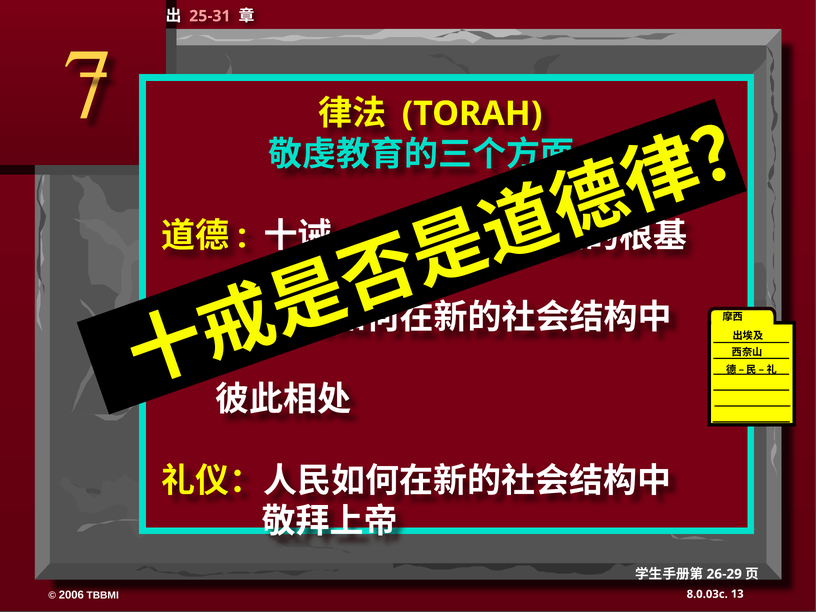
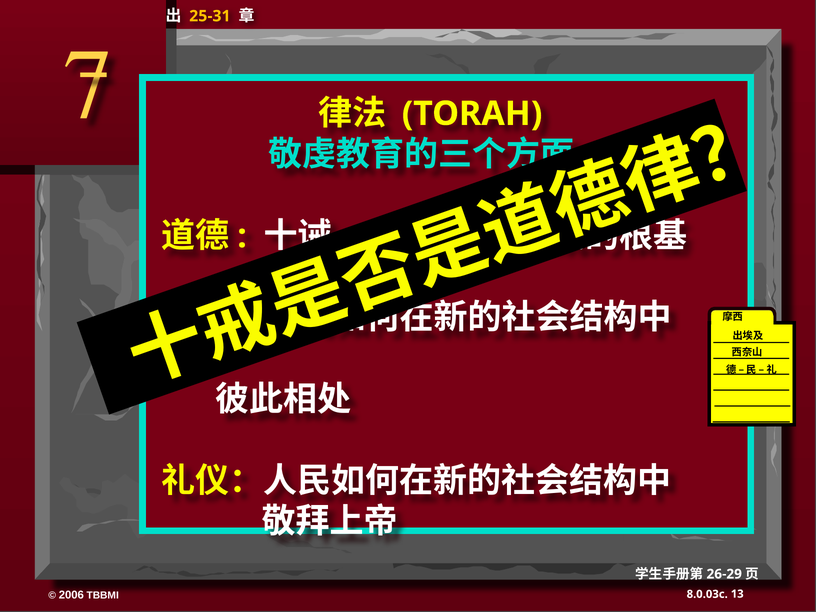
25-31 colour: pink -> yellow
